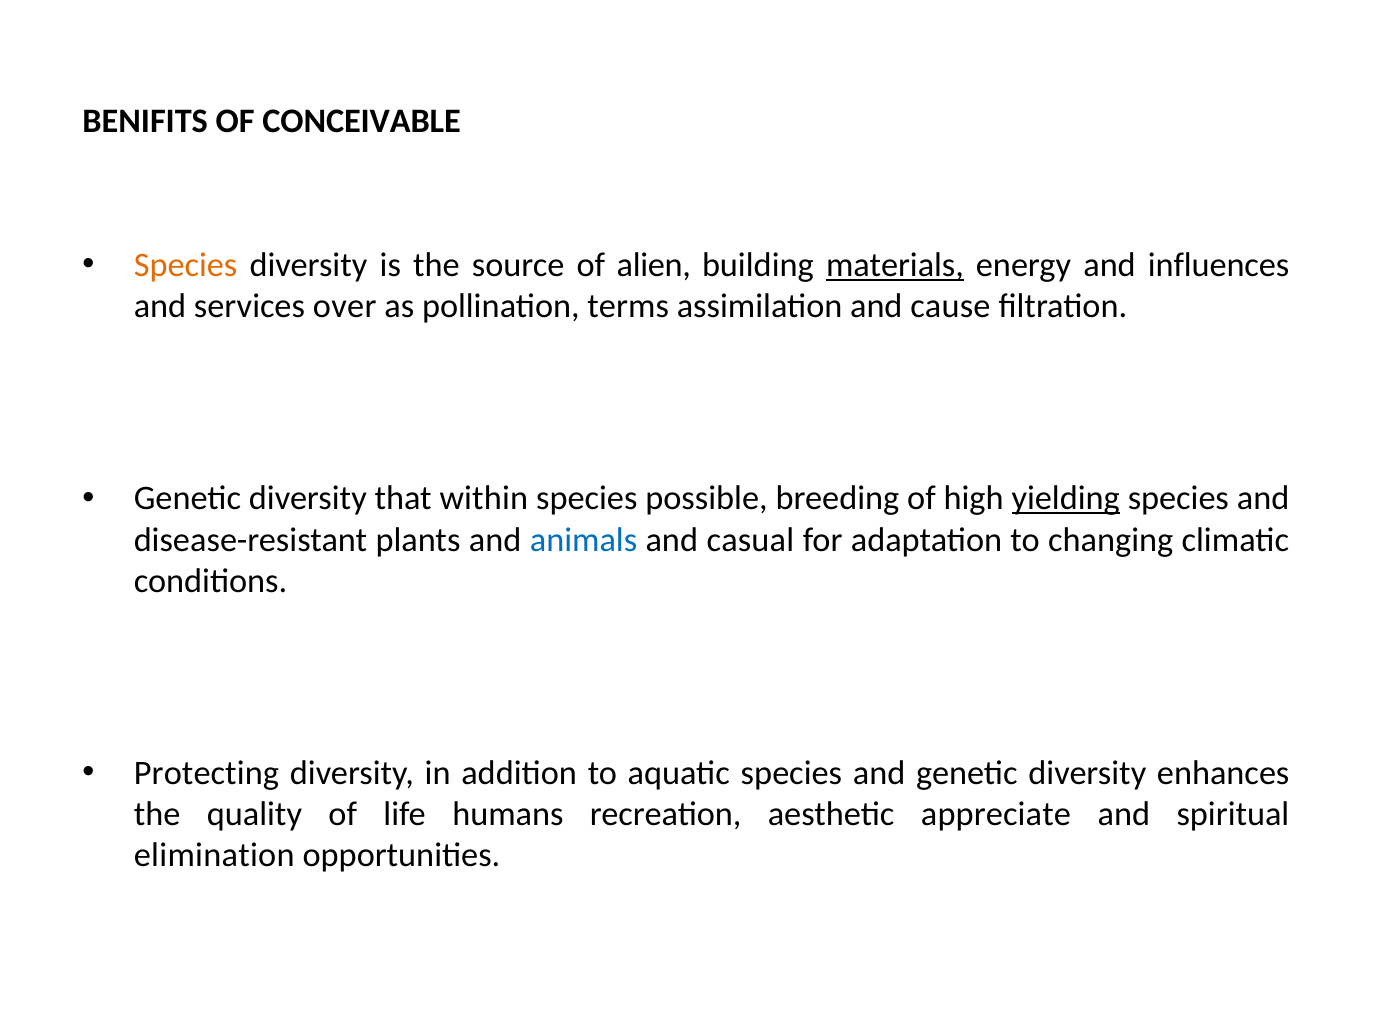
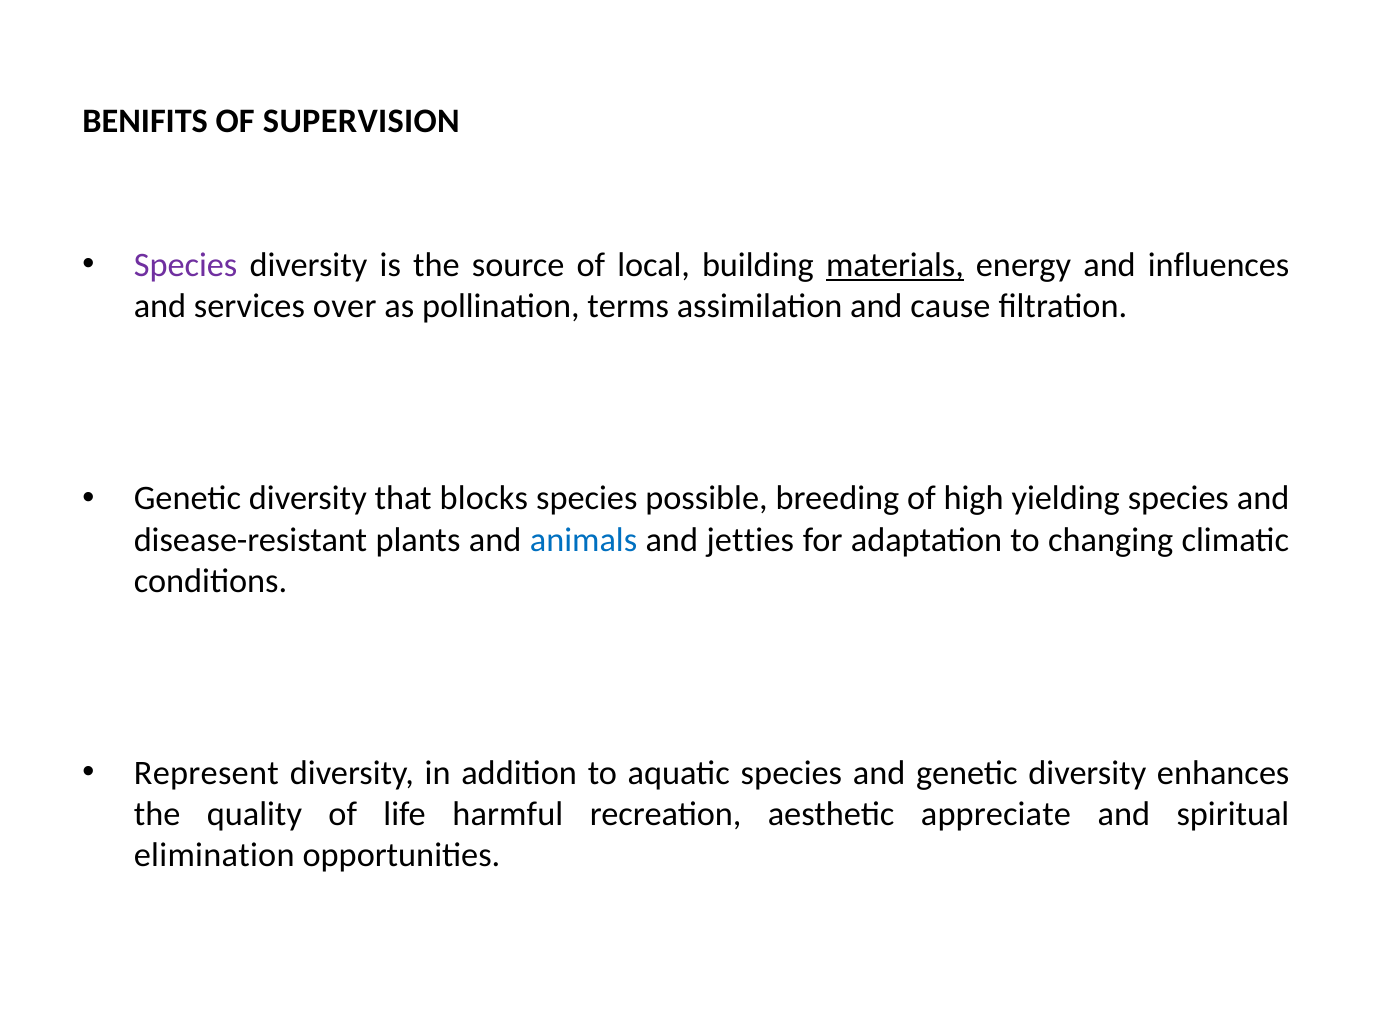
CONCEIVABLE: CONCEIVABLE -> SUPERVISION
Species at (186, 266) colour: orange -> purple
alien: alien -> local
within: within -> blocks
yielding underline: present -> none
casual: casual -> jetties
Protecting: Protecting -> Represent
humans: humans -> harmful
